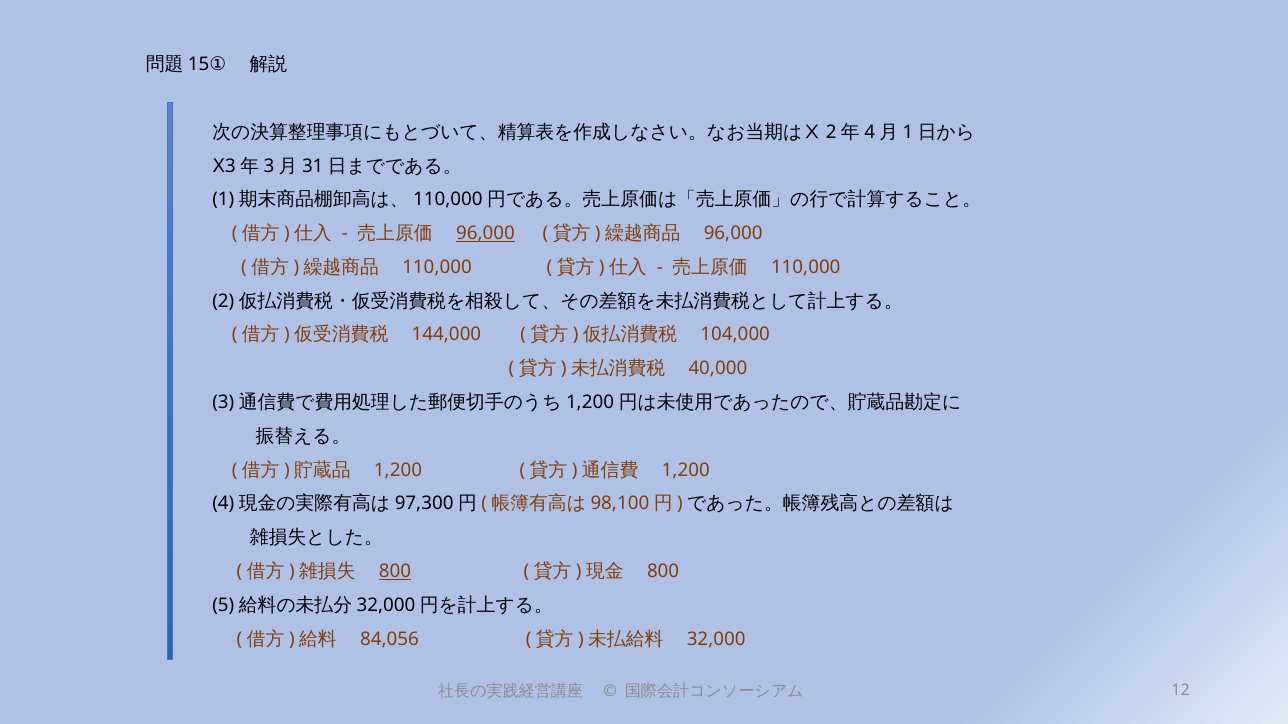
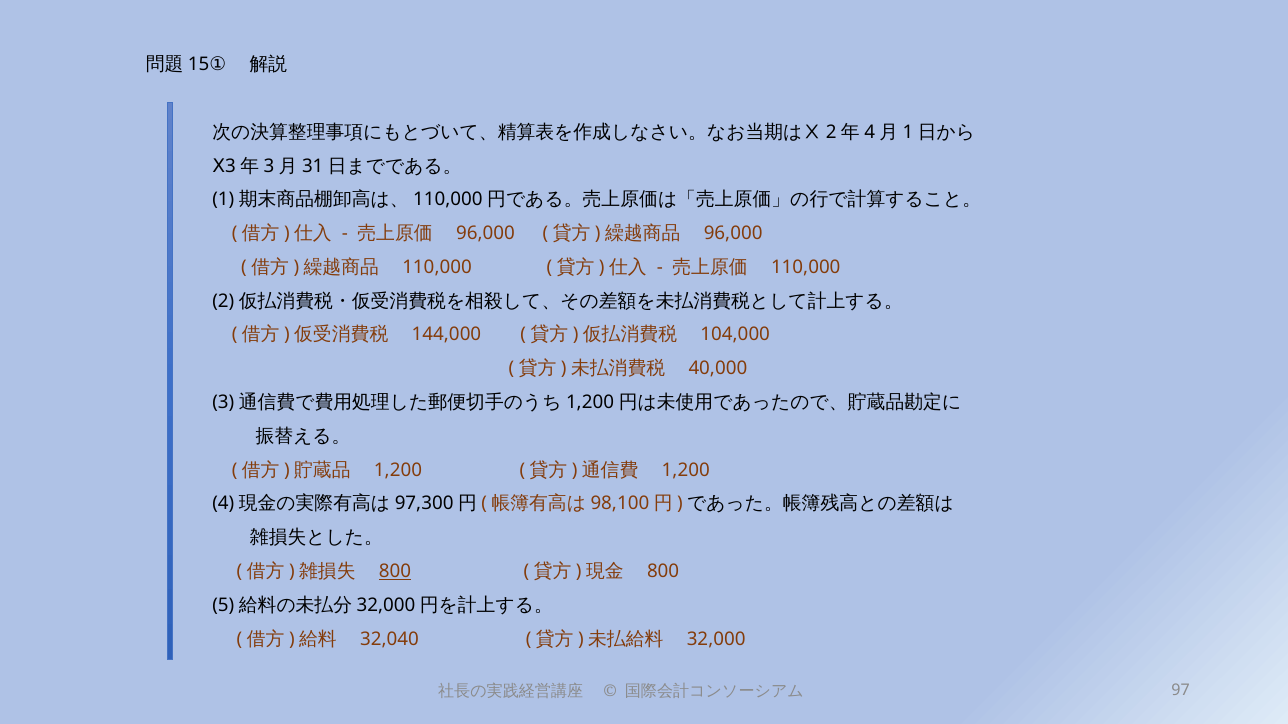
96,000 at (486, 234) underline: present -> none
84,056: 84,056 -> 32,040
12: 12 -> 97
